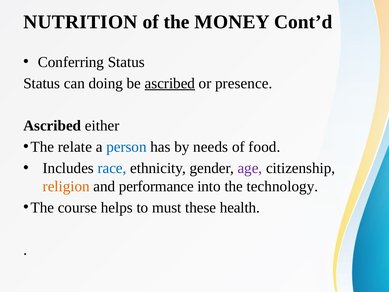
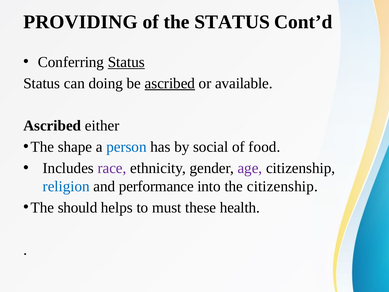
NUTRITION: NUTRITION -> PROVIDING
the MONEY: MONEY -> STATUS
Status at (126, 62) underline: none -> present
presence: presence -> available
relate: relate -> shape
needs: needs -> social
race colour: blue -> purple
religion colour: orange -> blue
the technology: technology -> citizenship
course: course -> should
